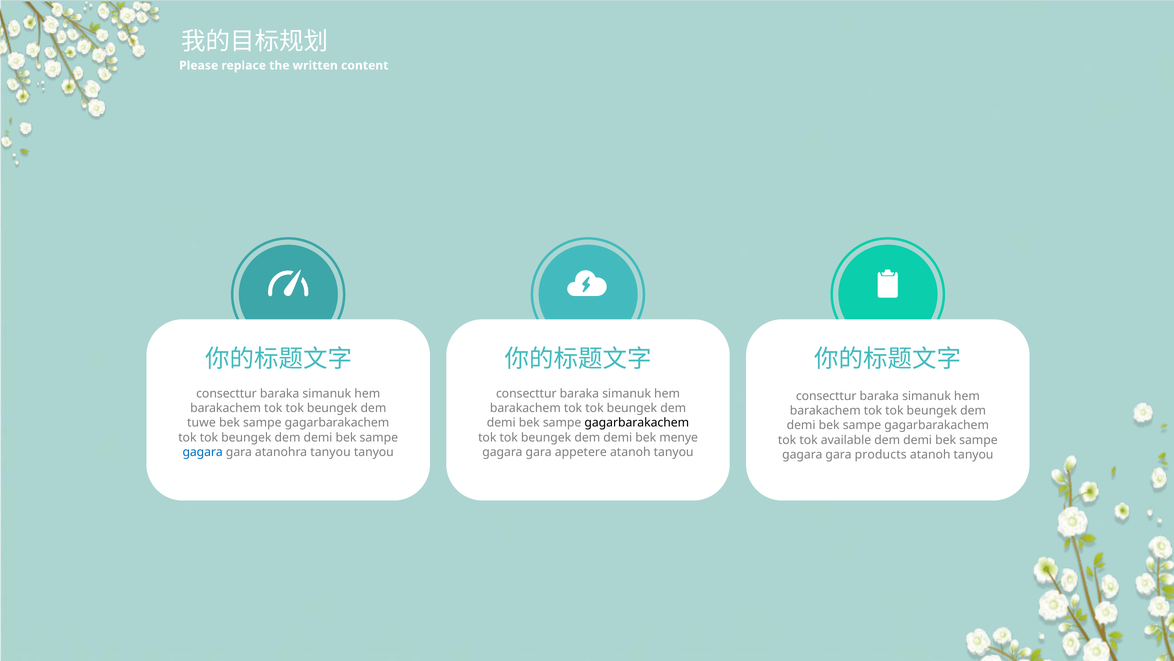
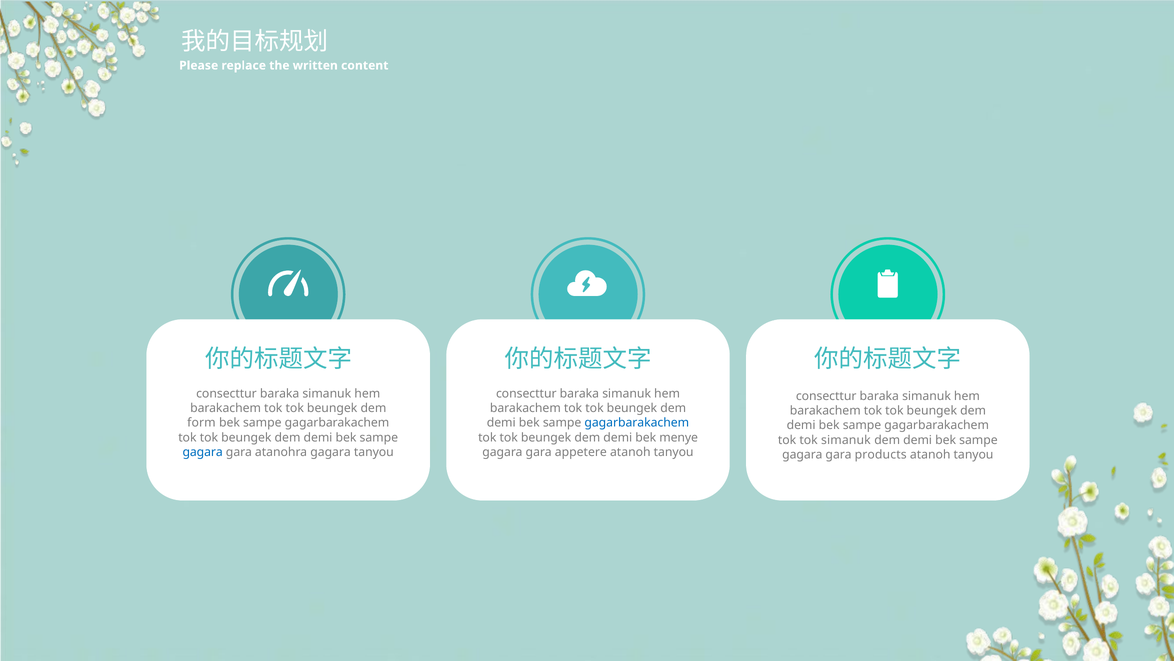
tuwe: tuwe -> form
gagarbarakachem at (637, 423) colour: black -> blue
tok available: available -> simanuk
atanohra tanyou: tanyou -> gagara
